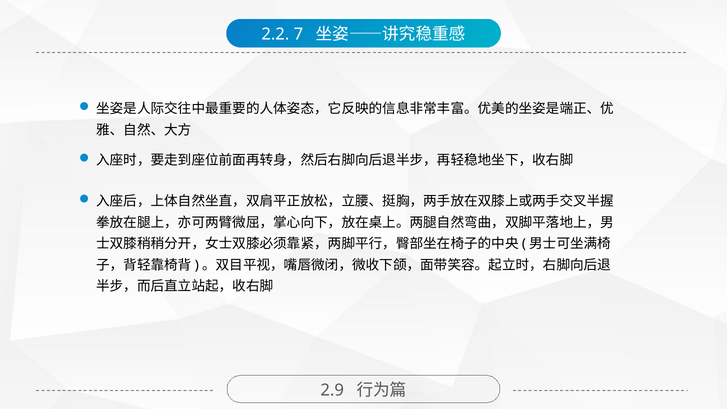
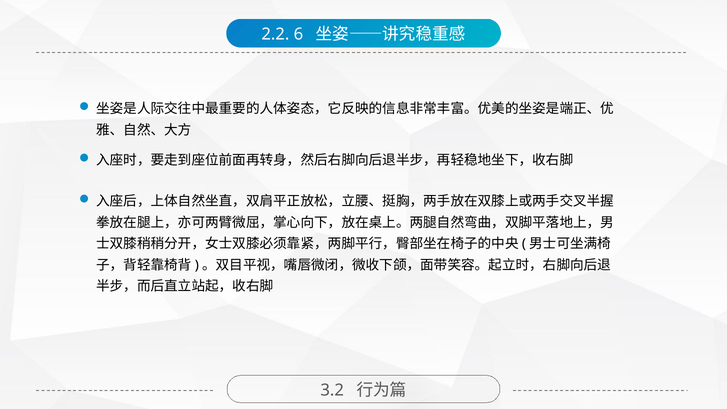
7: 7 -> 6
2.9: 2.9 -> 3.2
